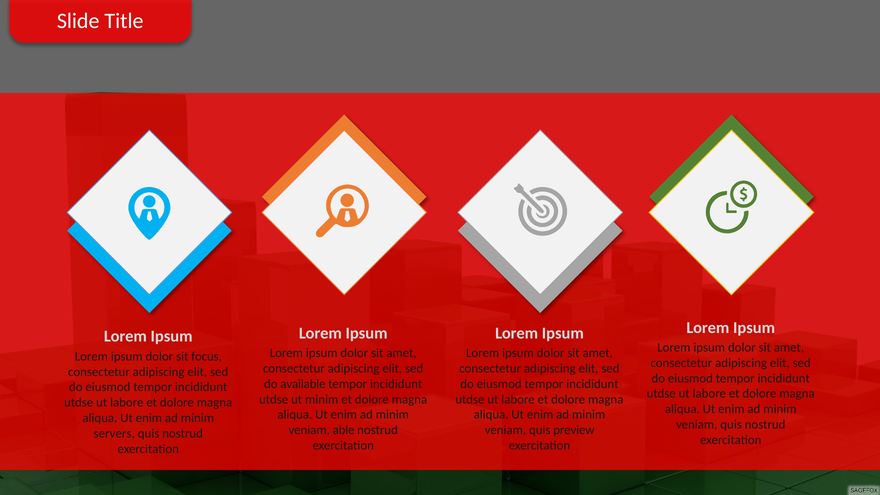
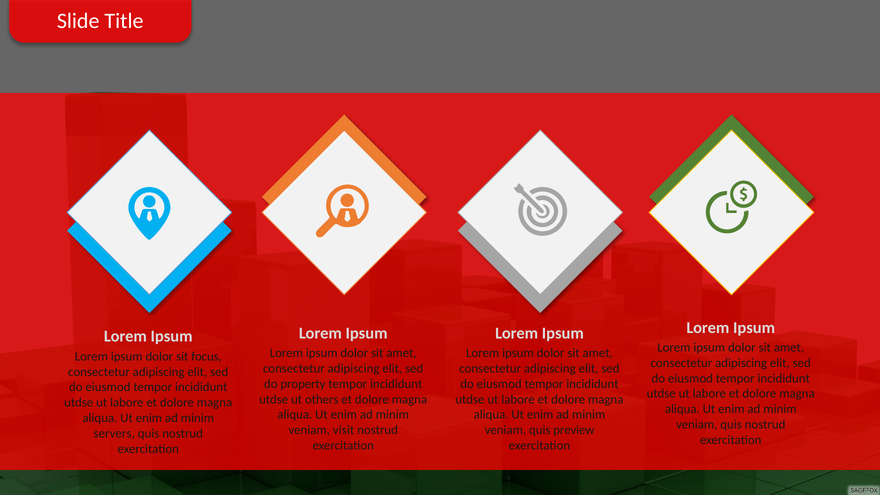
available: available -> property
ut minim: minim -> others
able: able -> visit
